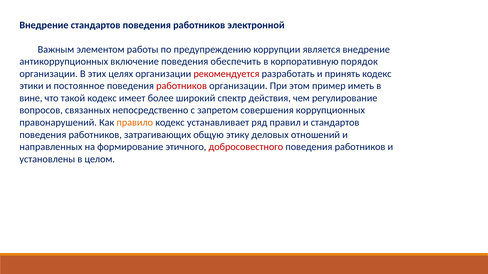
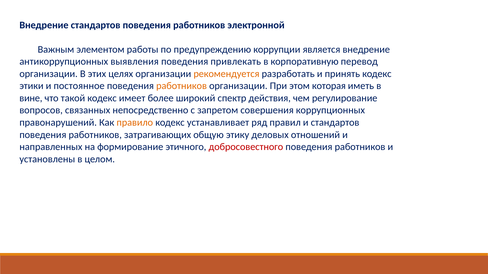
включение: включение -> выявления
обеспечить: обеспечить -> привлекать
порядок: порядок -> перевод
рекомендуется colour: red -> orange
работников at (182, 86) colour: red -> orange
пример: пример -> которая
